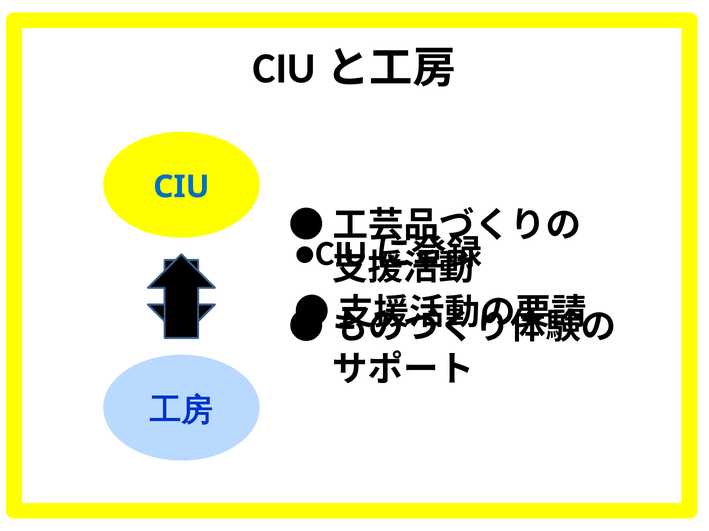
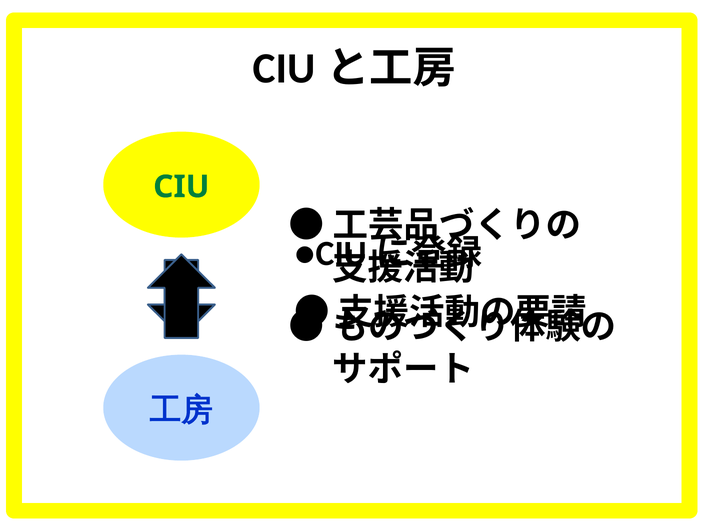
CIU colour: blue -> green
